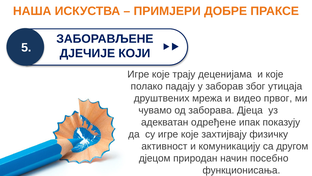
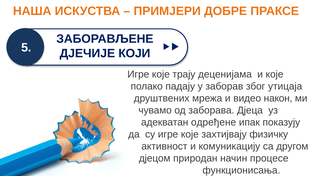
првог: првог -> након
посебно: посебно -> процесе
